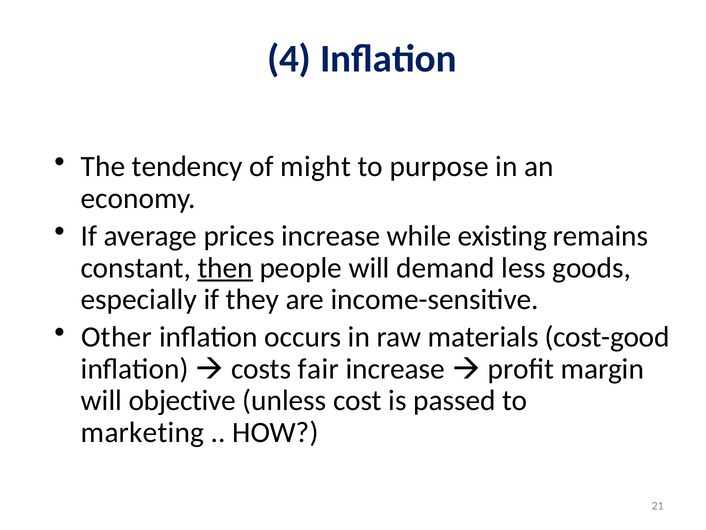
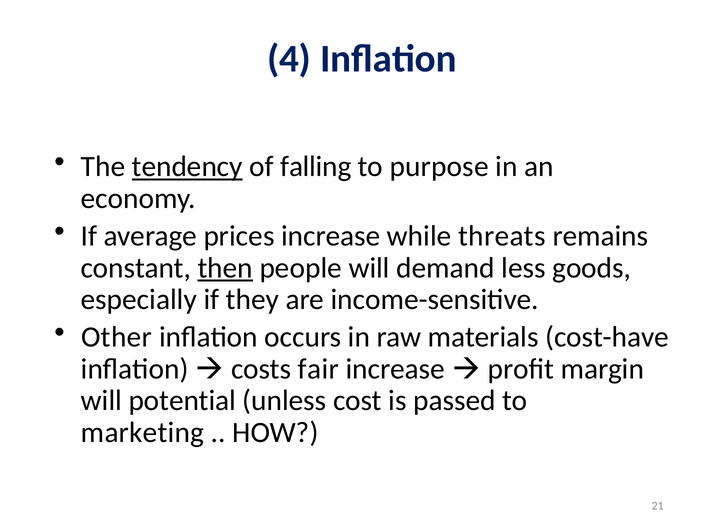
tendency underline: none -> present
might: might -> falling
existing: existing -> threats
cost-good: cost-good -> cost-have
objective: objective -> potential
